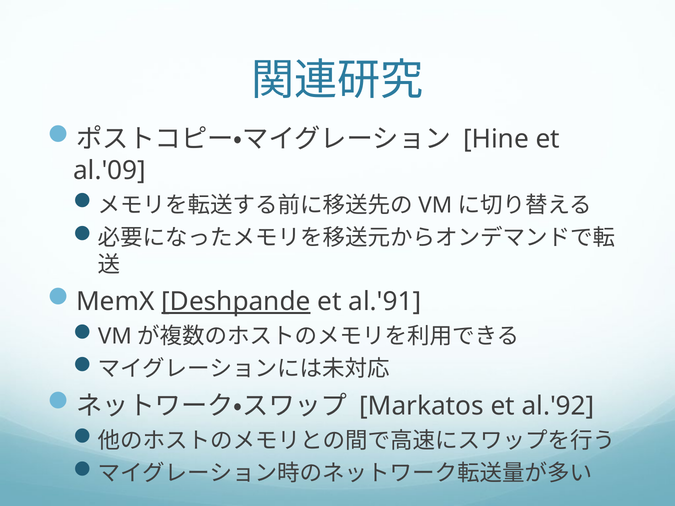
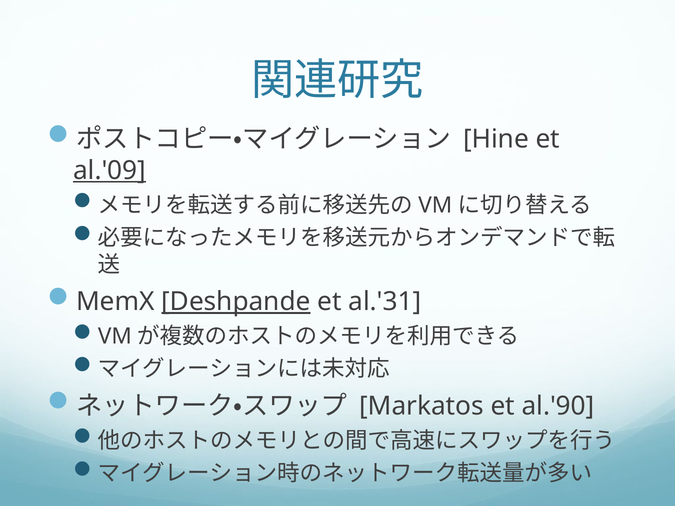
al.'09 underline: none -> present
al.'91: al.'91 -> al.'31
al.'92: al.'92 -> al.'90
